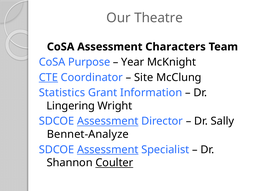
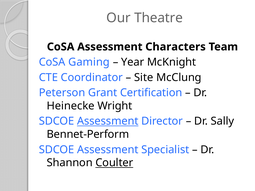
Purpose: Purpose -> Gaming
CTE underline: present -> none
Statistics: Statistics -> Peterson
Information: Information -> Certification
Lingering: Lingering -> Heinecke
Bennet-Analyze: Bennet-Analyze -> Bennet-Perform
Assessment at (108, 150) underline: present -> none
